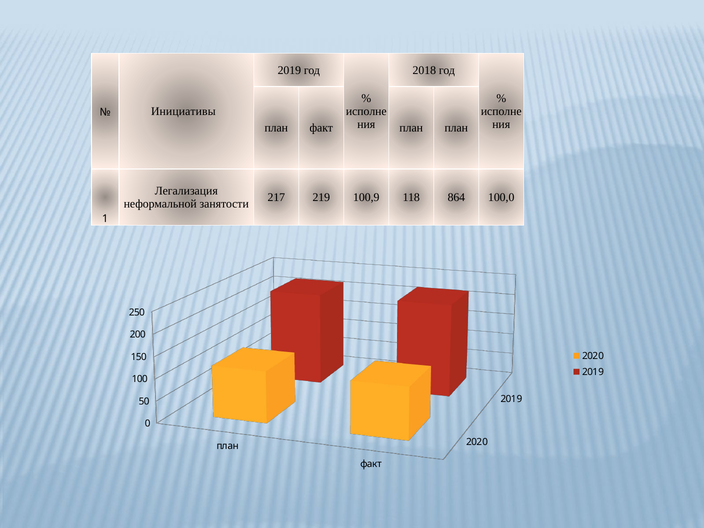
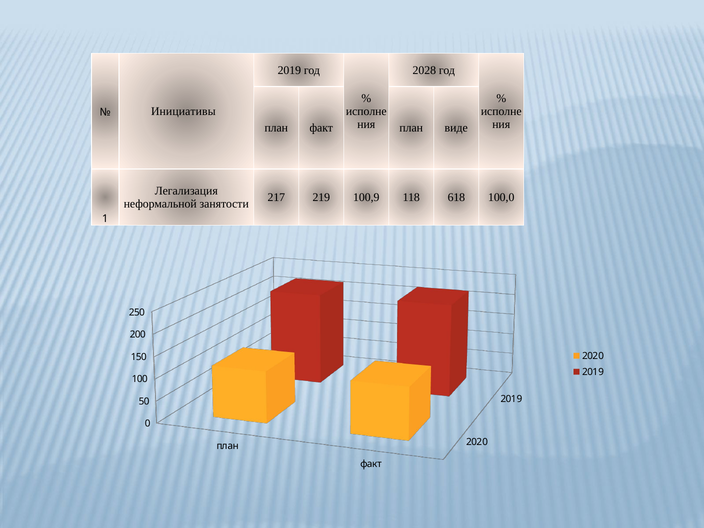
2018: 2018 -> 2028
план at (456, 128): план -> виде
864: 864 -> 618
